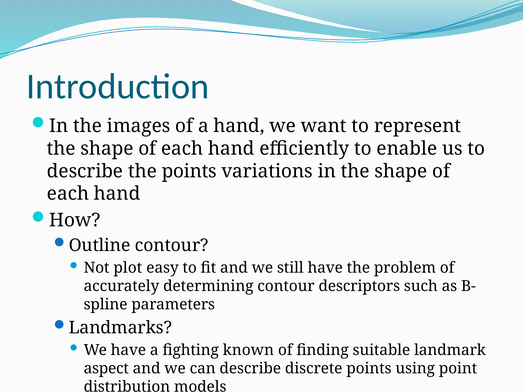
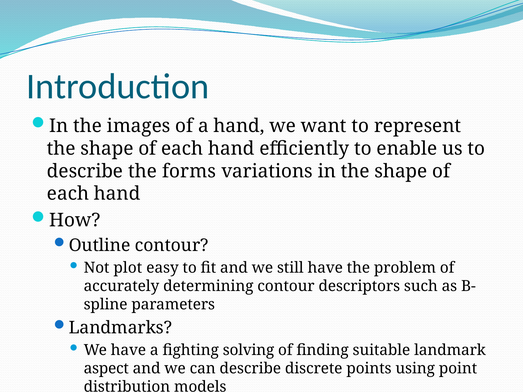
the points: points -> forms
known: known -> solving
